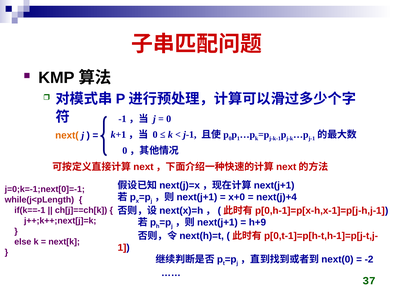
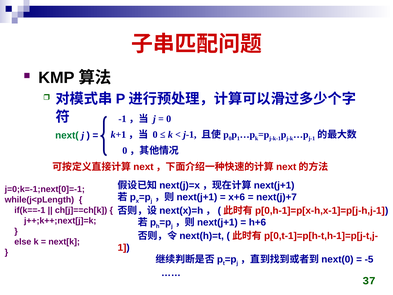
next( colour: orange -> green
x+0: x+0 -> x+6
next(j)+4: next(j)+4 -> next(j)+7
h+9: h+9 -> h+6
-2: -2 -> -5
